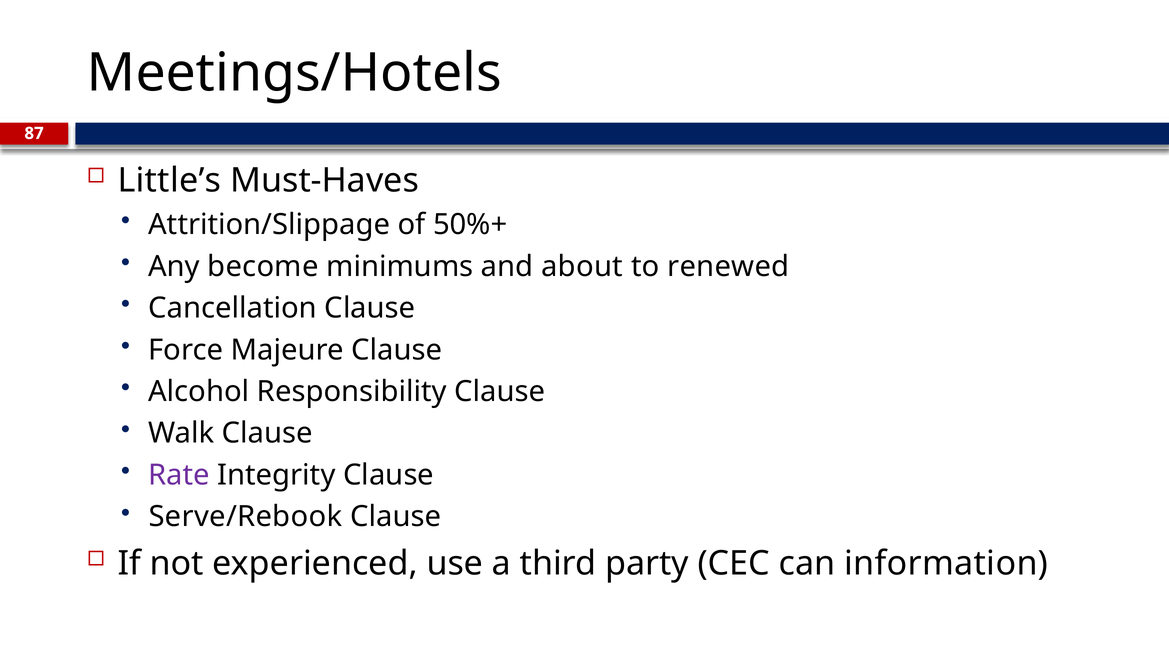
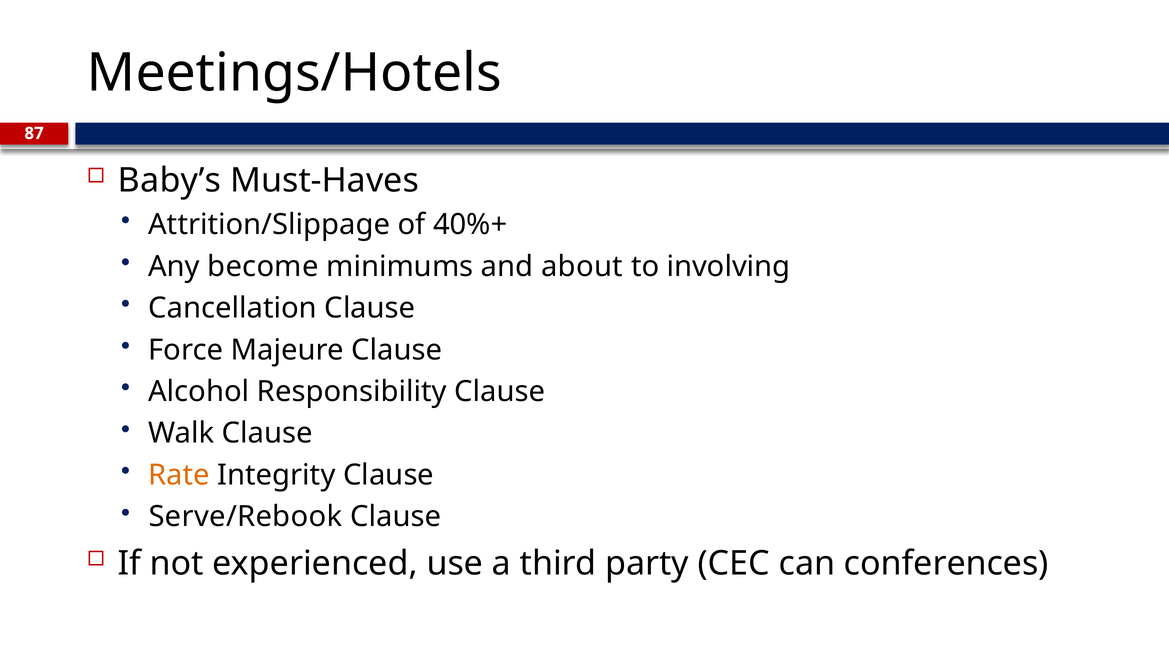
Little’s: Little’s -> Baby’s
50%+: 50%+ -> 40%+
renewed: renewed -> involving
Rate colour: purple -> orange
information: information -> conferences
